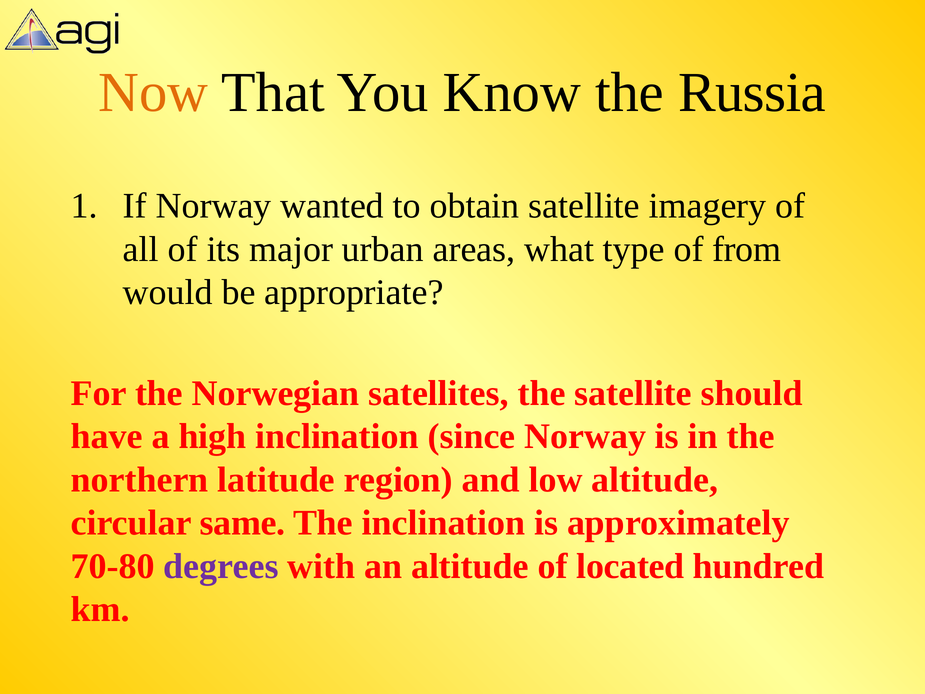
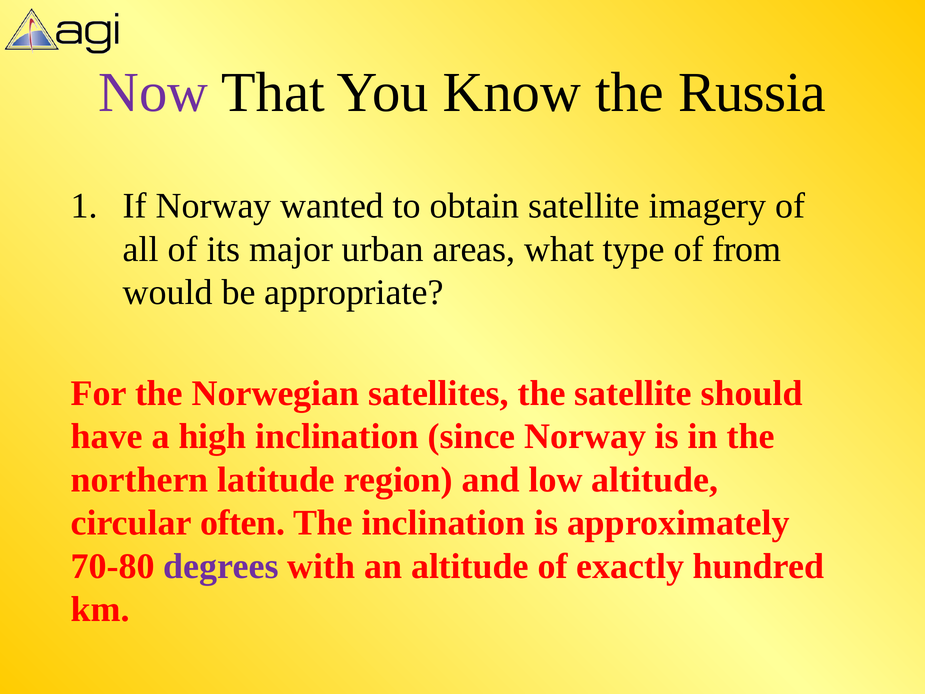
Now colour: orange -> purple
same: same -> often
located: located -> exactly
